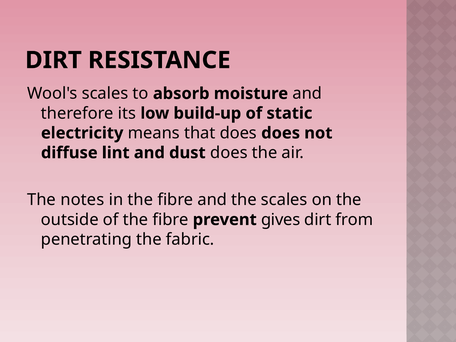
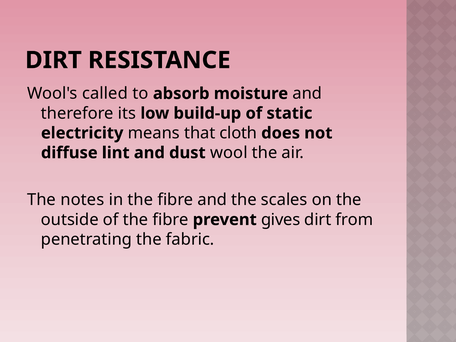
Wool's scales: scales -> called
that does: does -> cloth
dust does: does -> wool
